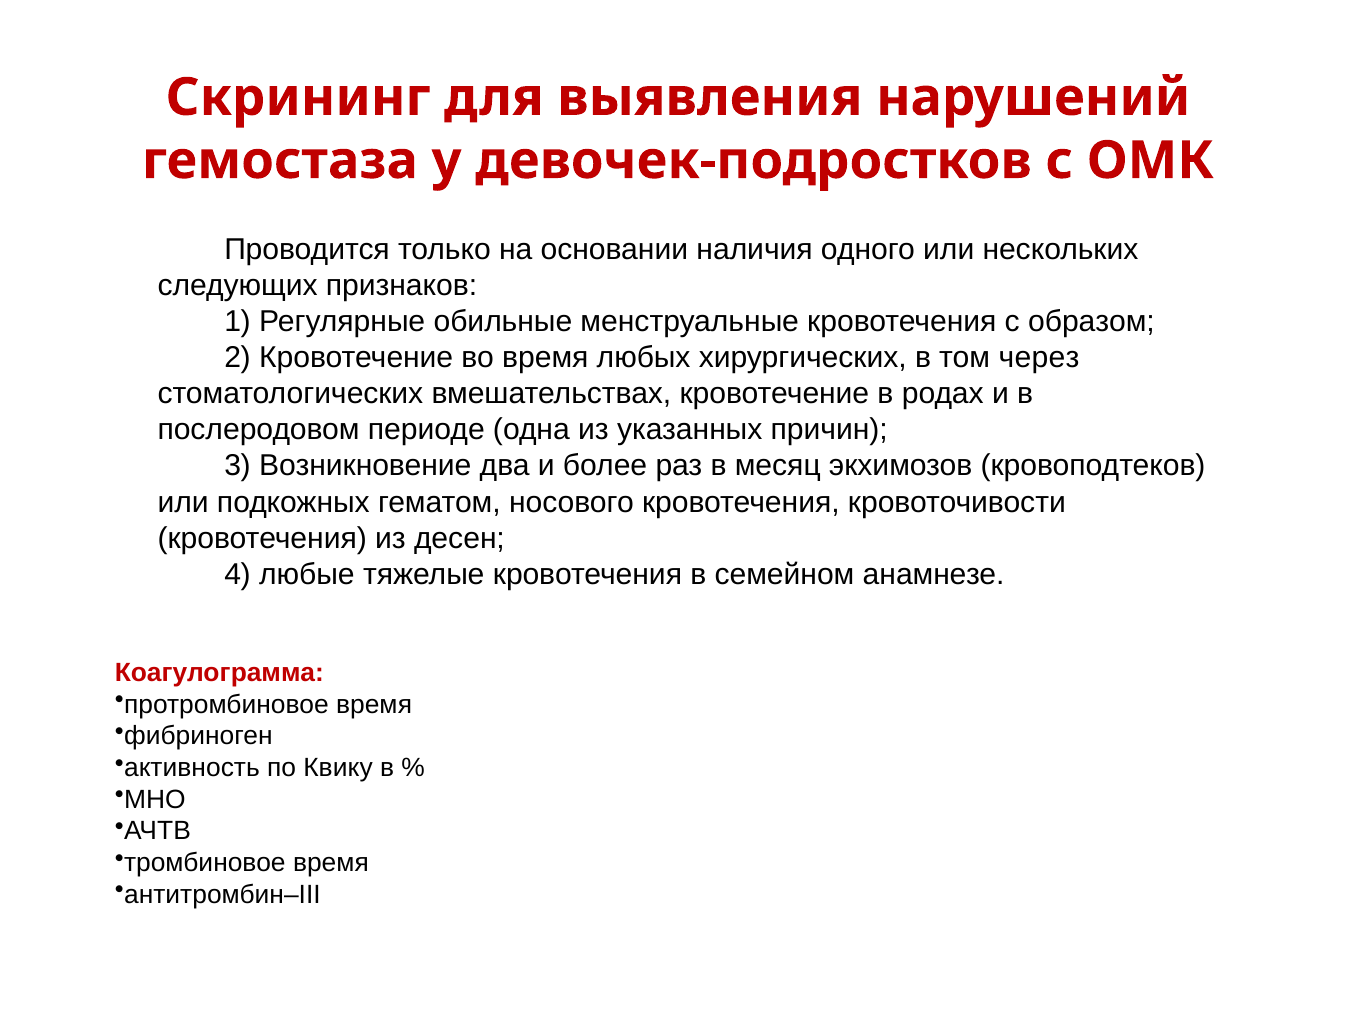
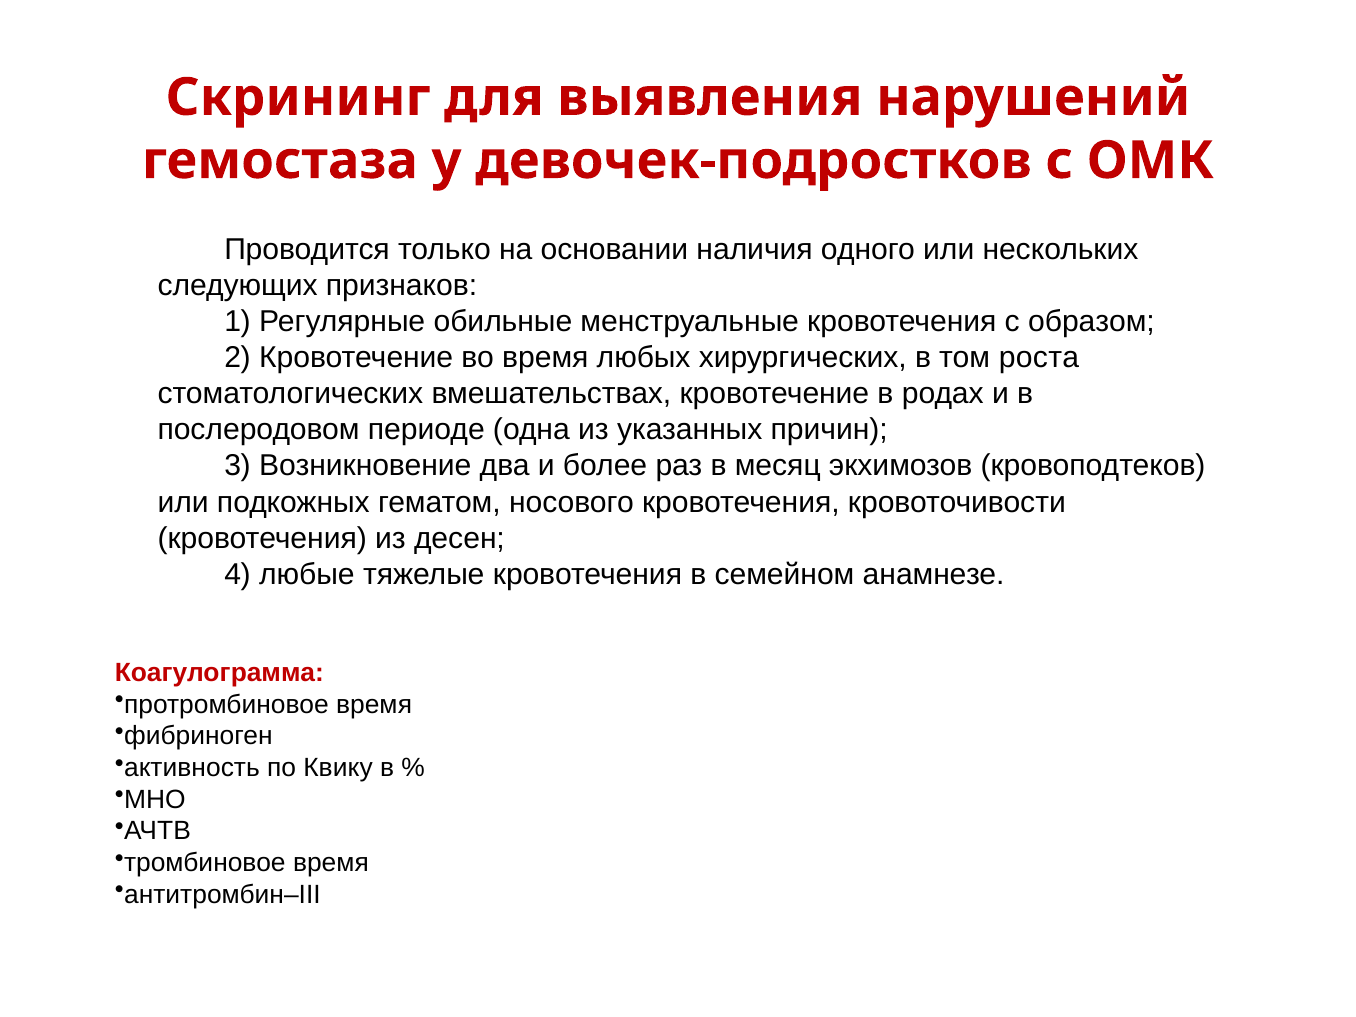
через: через -> роста
